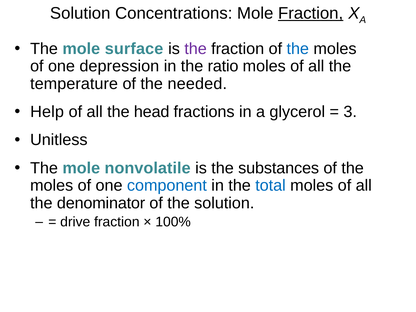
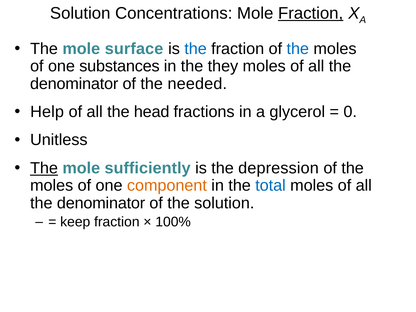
the at (196, 49) colour: purple -> blue
depression: depression -> substances
ratio: ratio -> they
temperature at (74, 84): temperature -> denominator
3: 3 -> 0
The at (44, 168) underline: none -> present
nonvolatile: nonvolatile -> sufficiently
substances: substances -> depression
component colour: blue -> orange
drive: drive -> keep
